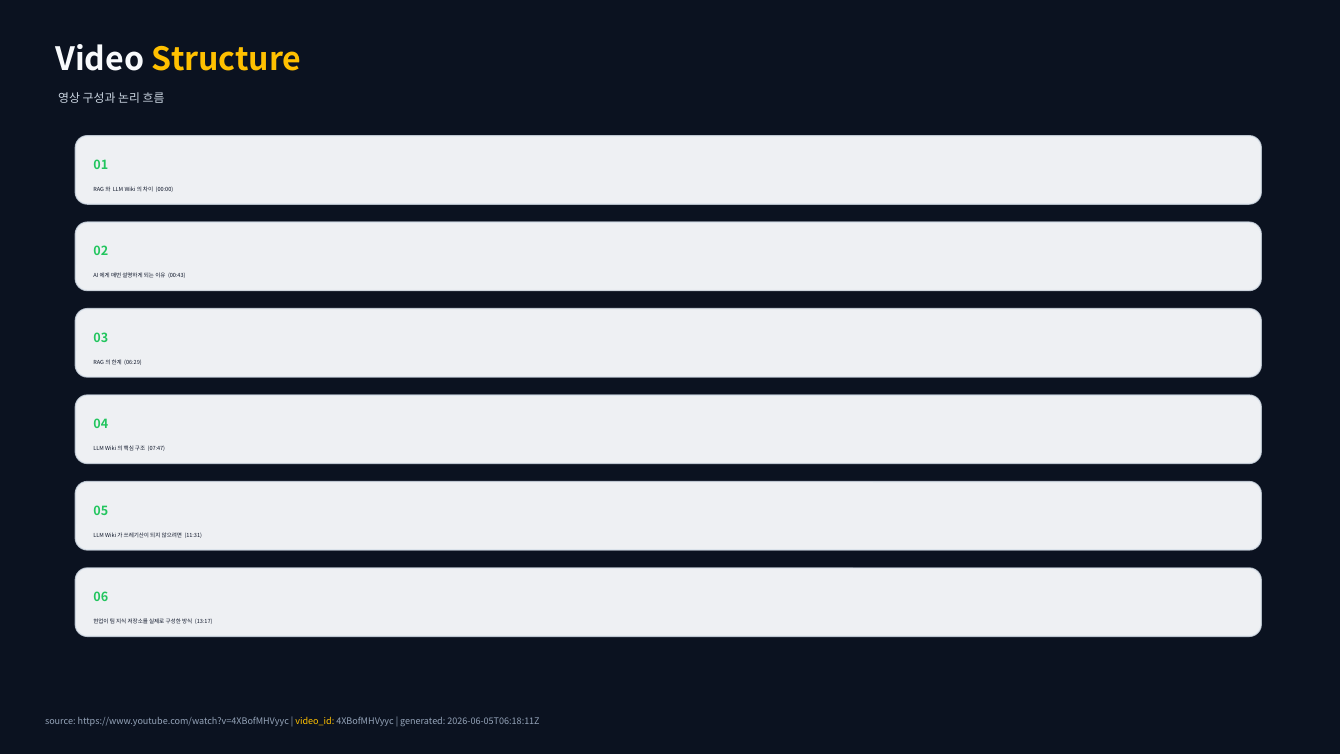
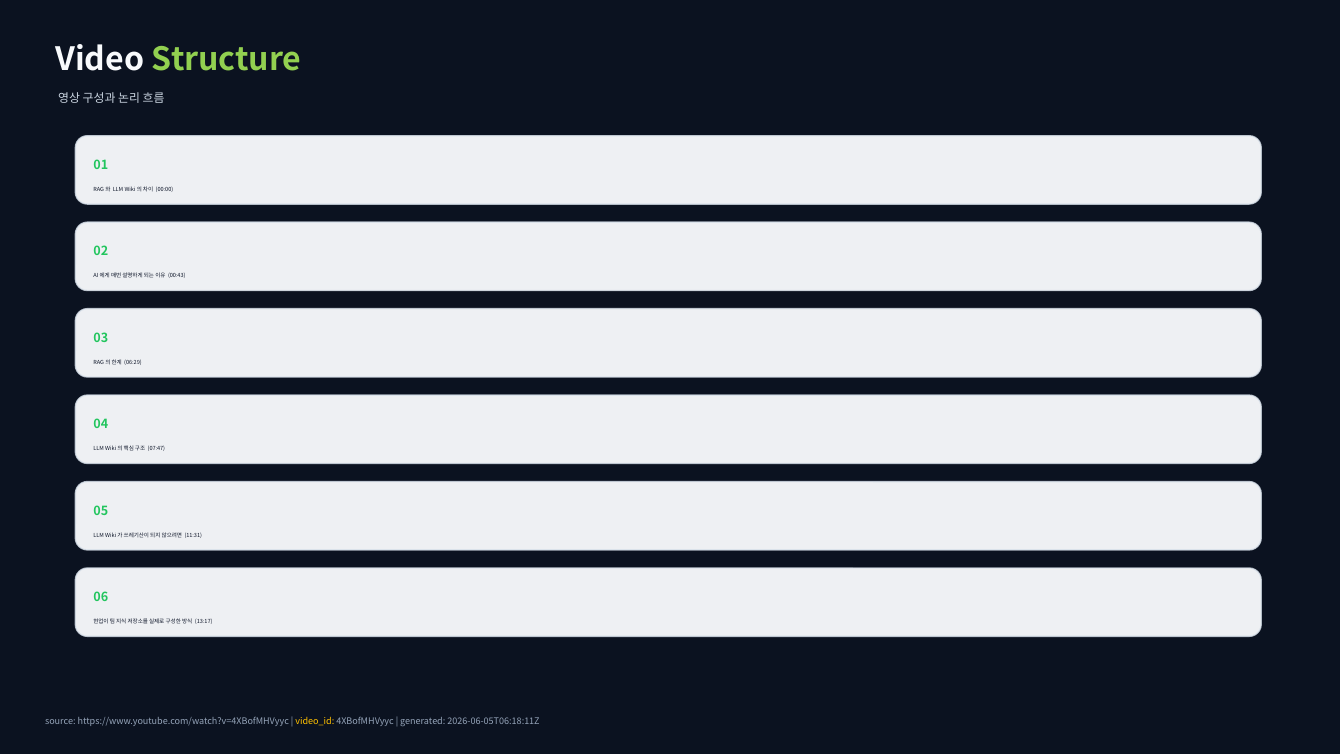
Structure colour: yellow -> light green
